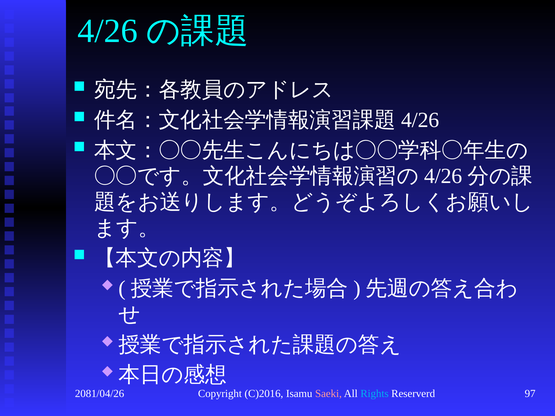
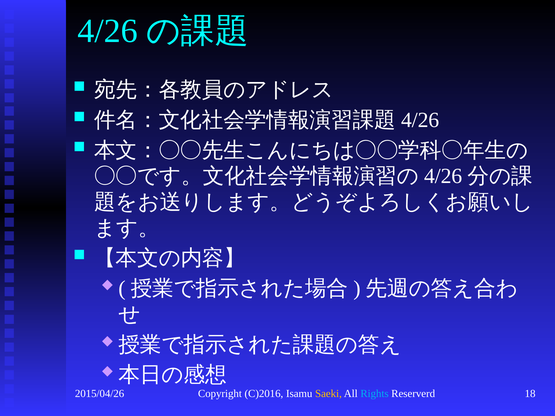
2081/04/26: 2081/04/26 -> 2015/04/26
Saeki colour: pink -> yellow
97: 97 -> 18
